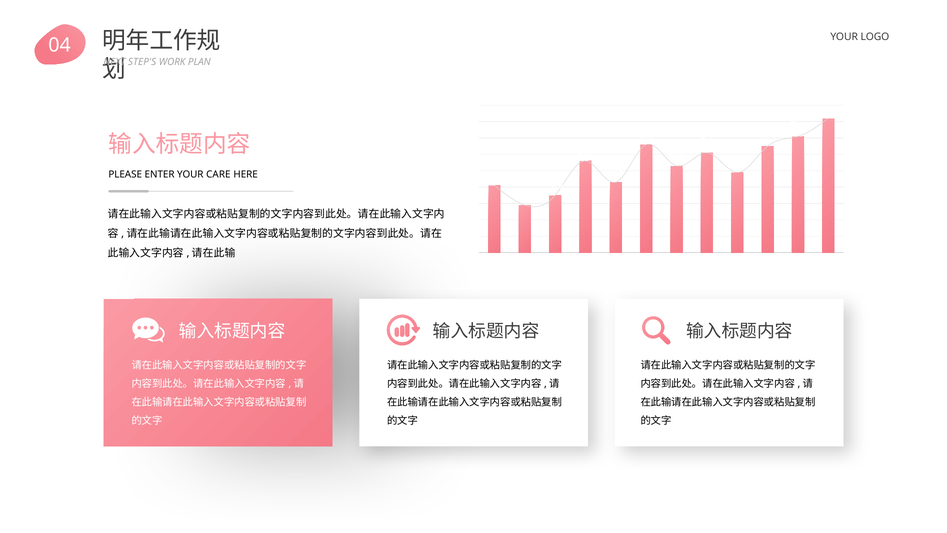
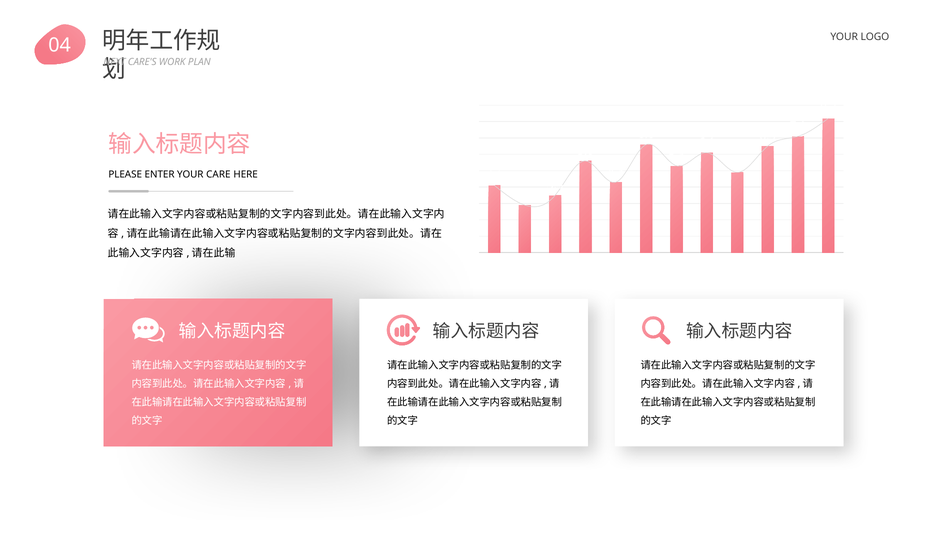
STEP'S: STEP'S -> CARE'S
